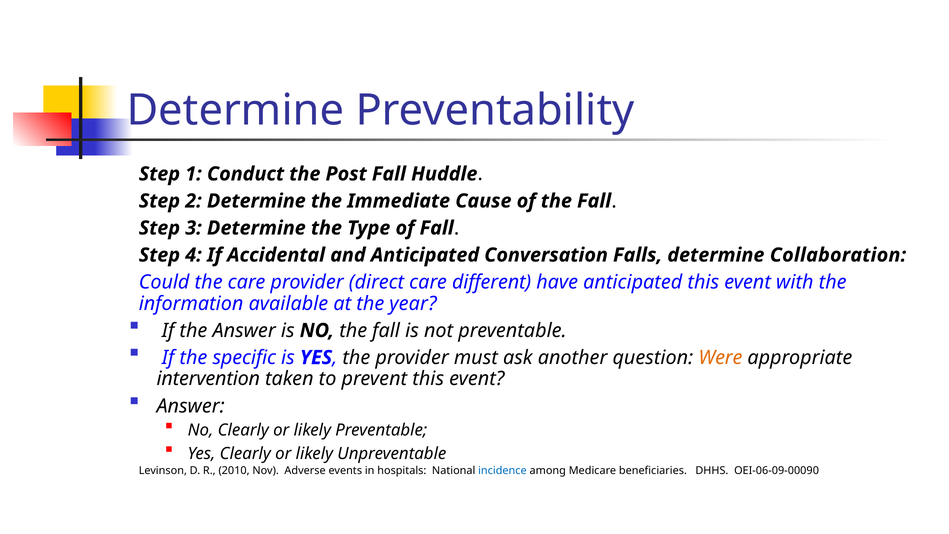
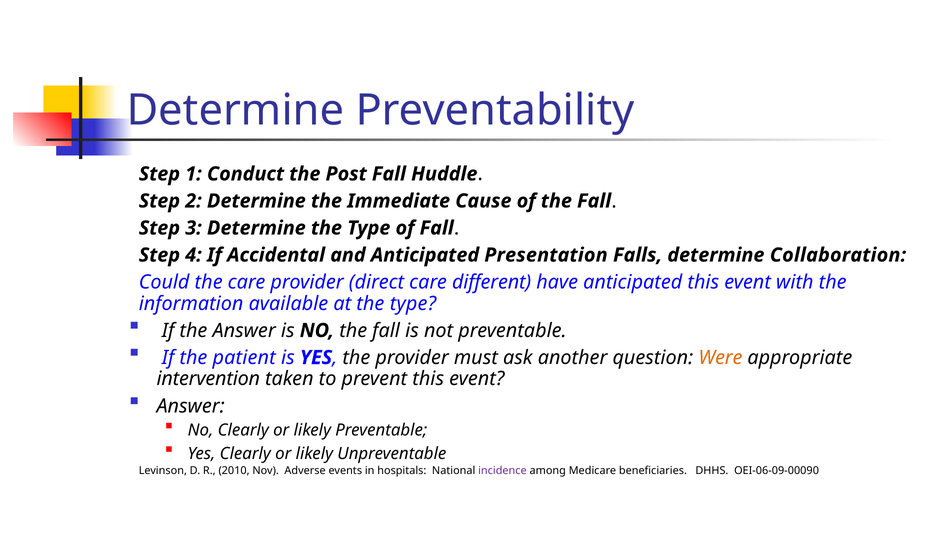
Conversation: Conversation -> Presentation
at the year: year -> type
specific: specific -> patient
incidence colour: blue -> purple
